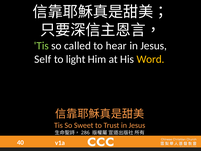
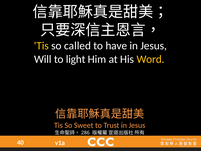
Tis at (41, 46) colour: light green -> yellow
hear: hear -> have
Self: Self -> Will
